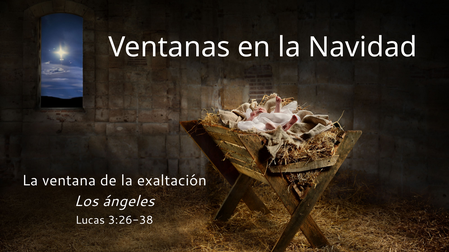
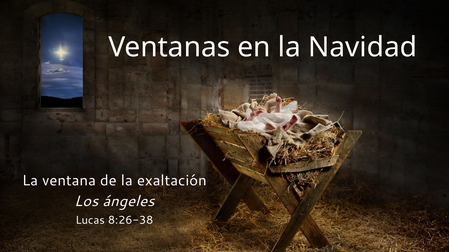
3:26-38: 3:26-38 -> 8:26-38
